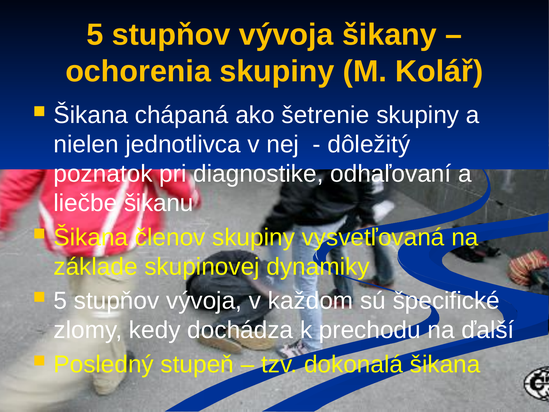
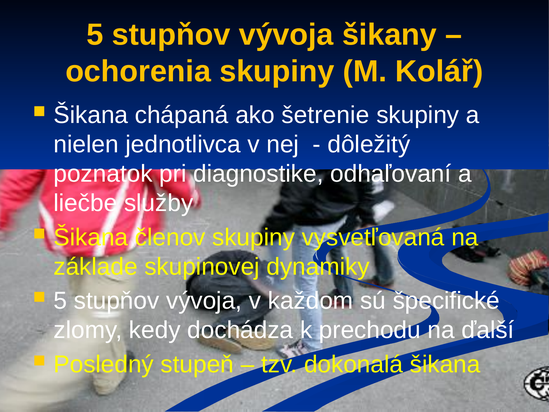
šikanu: šikanu -> služby
